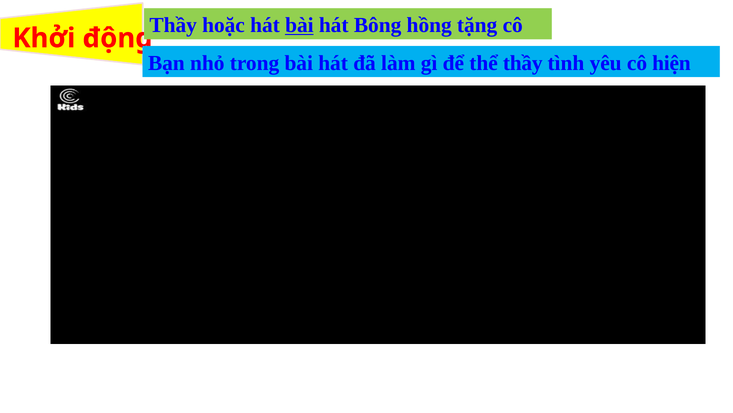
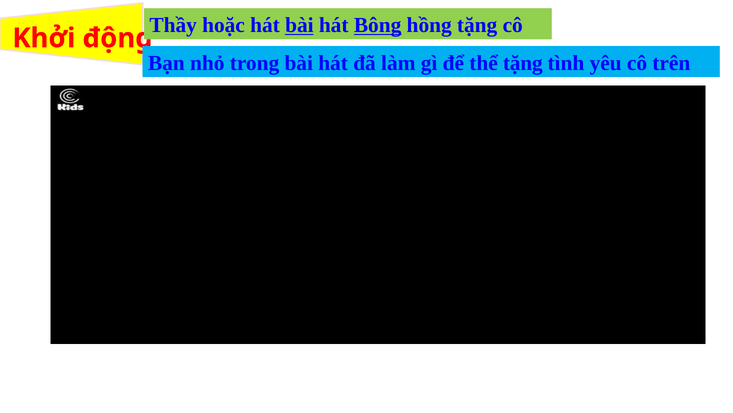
Bông underline: none -> present
thể thầy: thầy -> tặng
hiện: hiện -> trên
